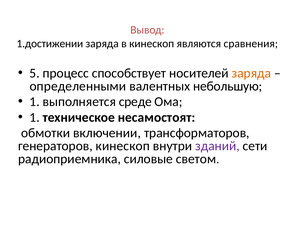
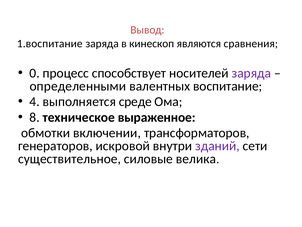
1.достижении: 1.достижении -> 1.воспитание
5: 5 -> 0
заряда at (251, 73) colour: orange -> purple
небольшую: небольшую -> воспитание
1 at (35, 102): 1 -> 4
1 at (35, 117): 1 -> 8
несамостоят: несамостоят -> выраженное
генераторов кинескоп: кинескоп -> искровой
радиоприемника: радиоприемника -> существительное
светом: светом -> велика
